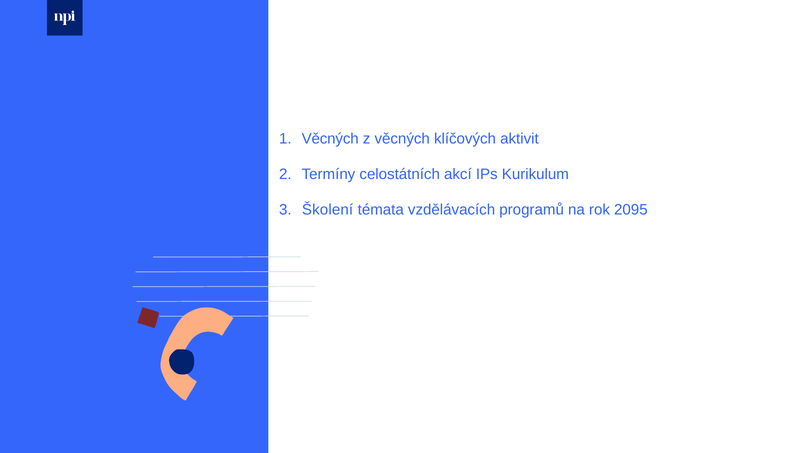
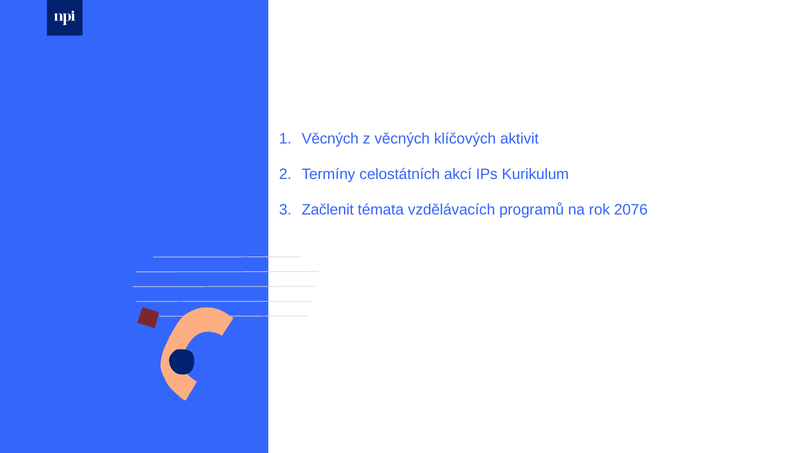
Školení: Školení -> Začlenit
2095: 2095 -> 2076
